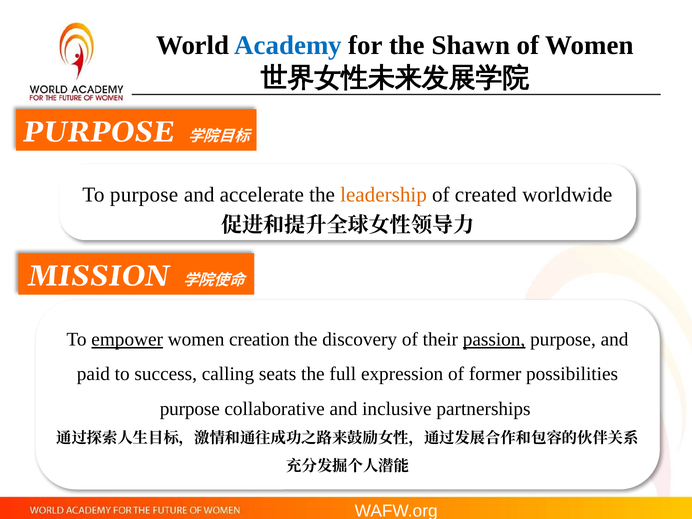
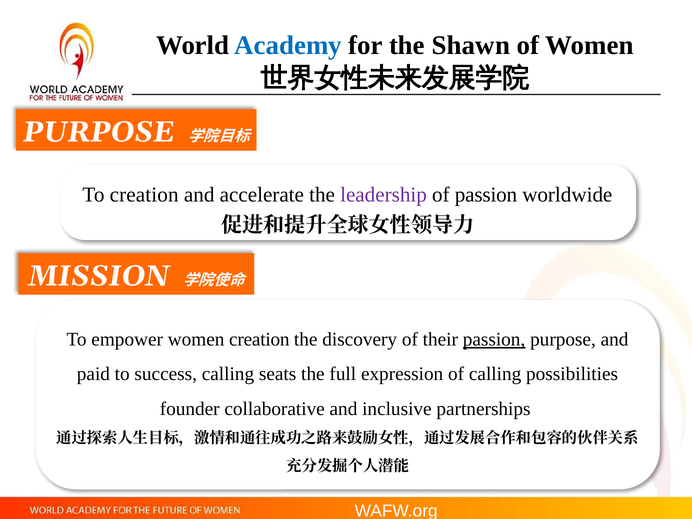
To purpose: purpose -> creation
leadership colour: orange -> purple
of created: created -> passion
empower underline: present -> none
of former: former -> calling
purpose at (190, 409): purpose -> founder
